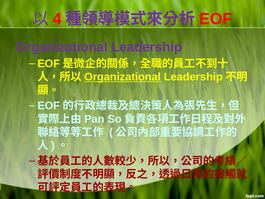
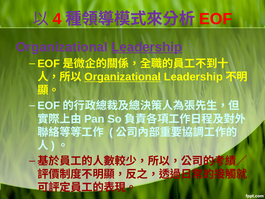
Leadership at (147, 47) underline: none -> present
